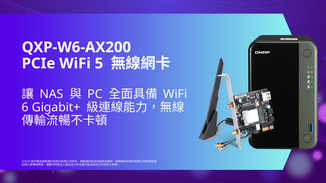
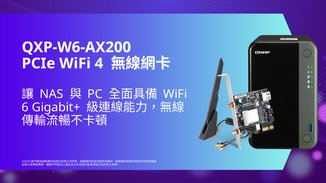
5: 5 -> 4
